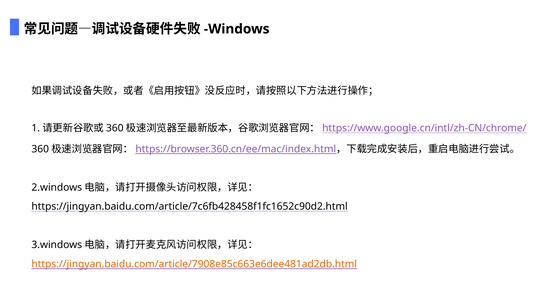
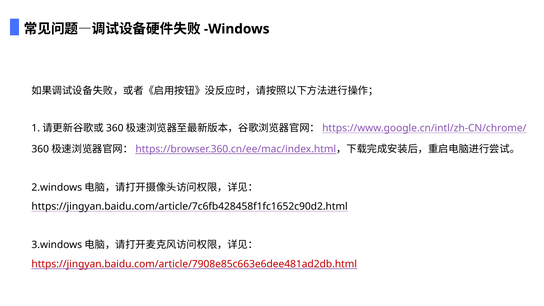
https://jingyan.baidu.com/article/7908e85c663e6dee481ad2db.html colour: orange -> red
